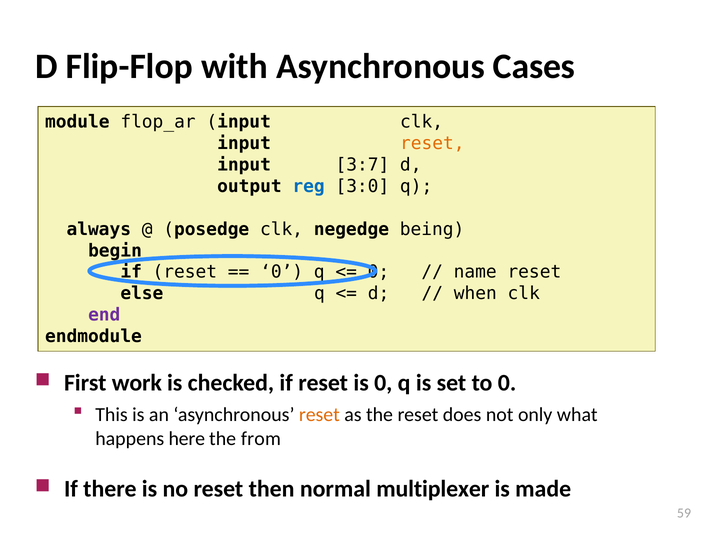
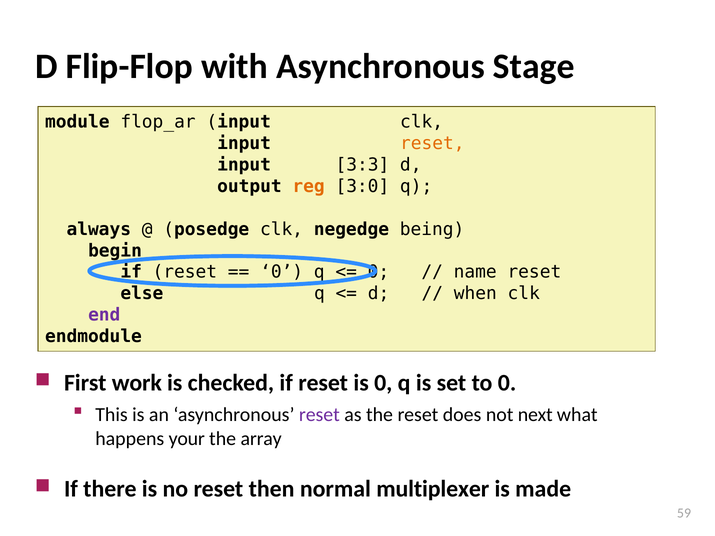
Cases: Cases -> Stage
3:7: 3:7 -> 3:3
reg colour: blue -> orange
reset at (319, 415) colour: orange -> purple
only: only -> next
here: here -> your
from: from -> array
